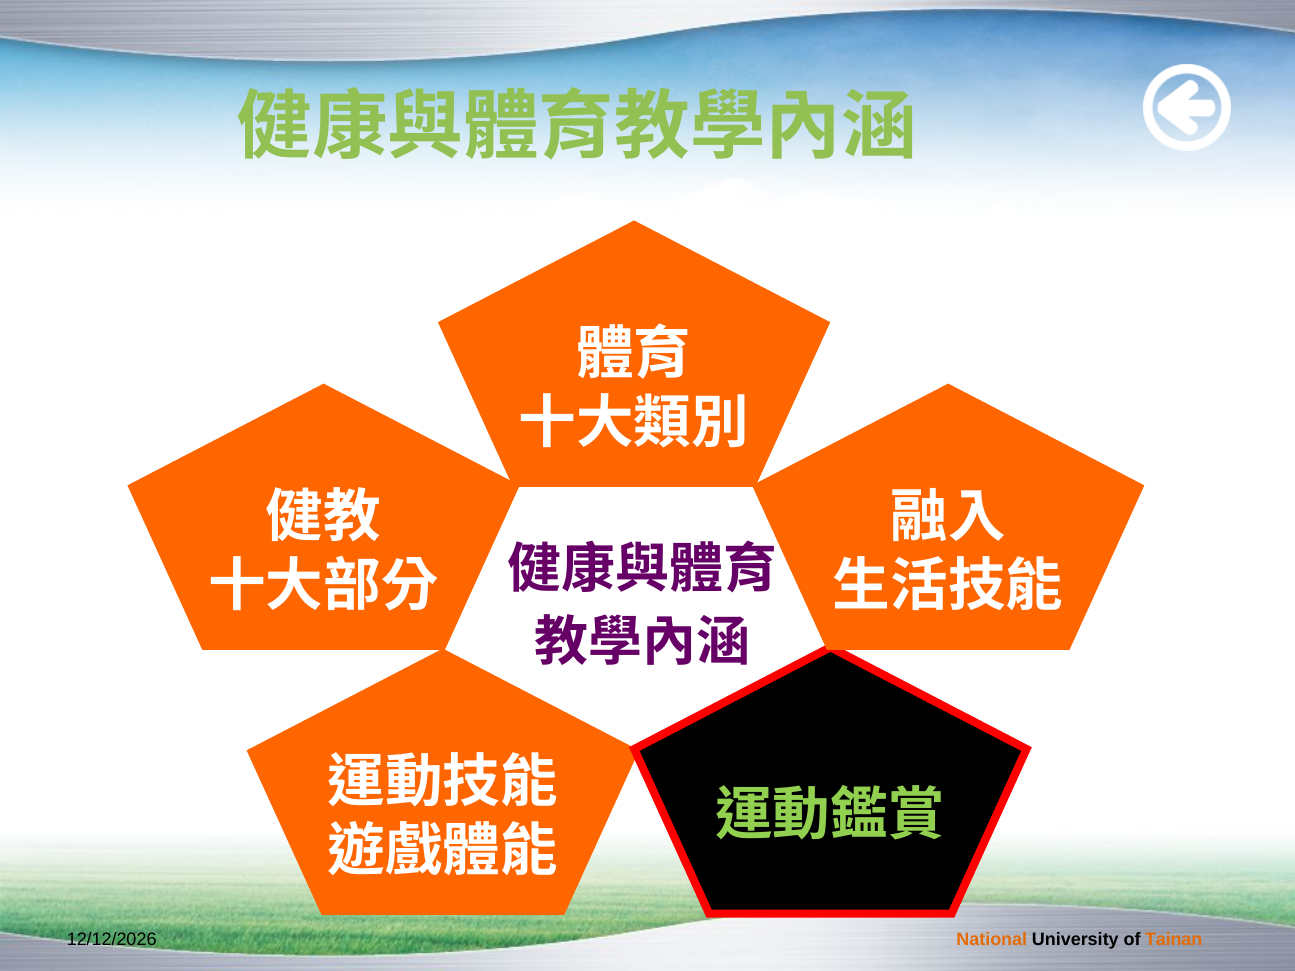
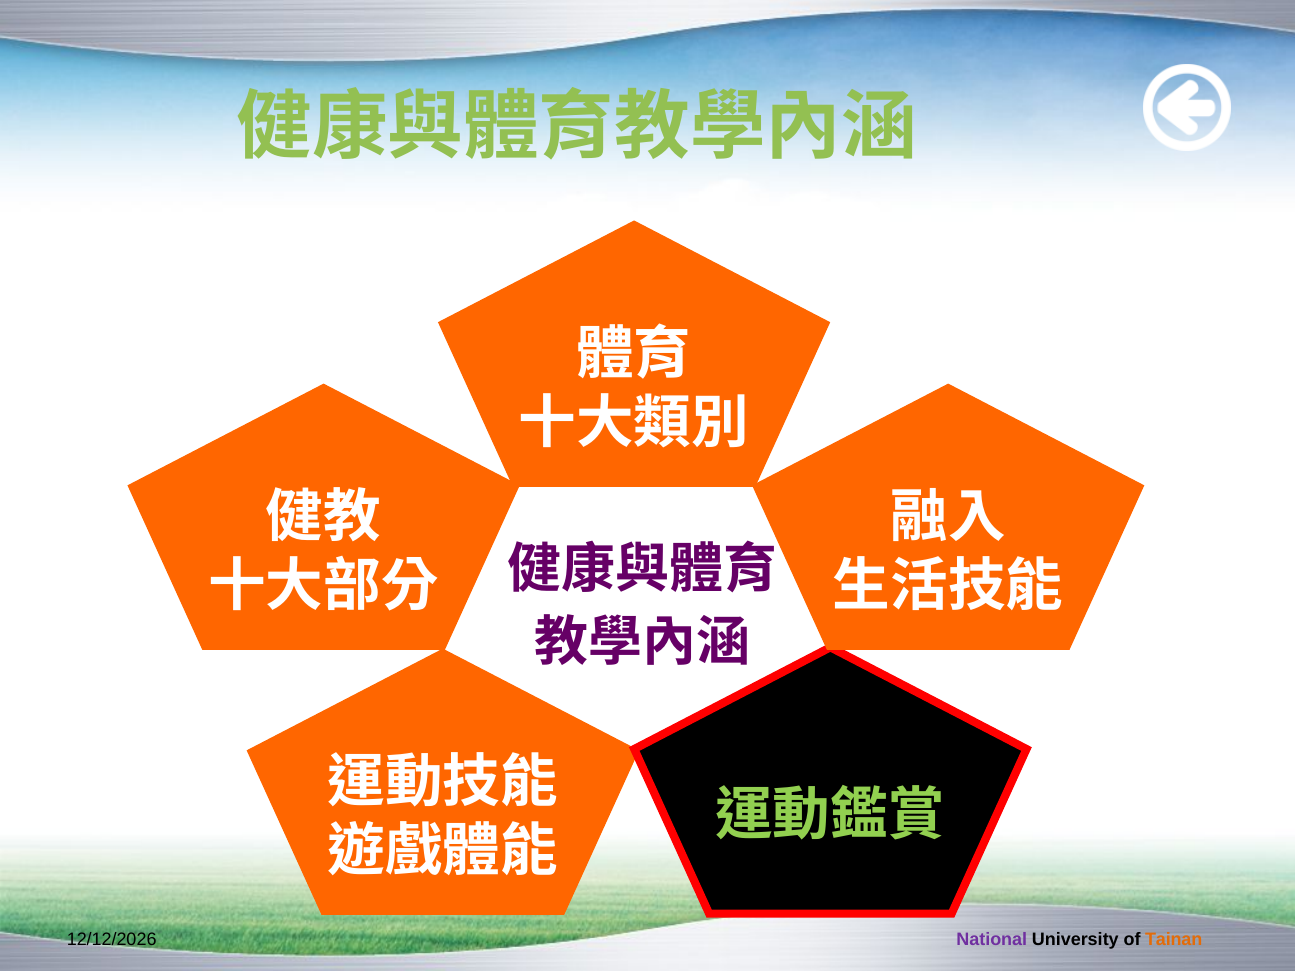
National colour: orange -> purple
